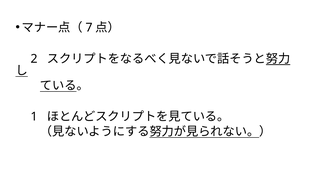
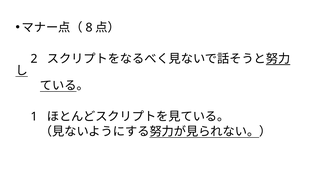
7: 7 -> 8
